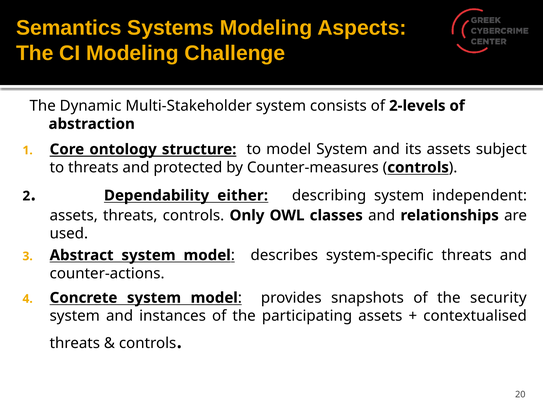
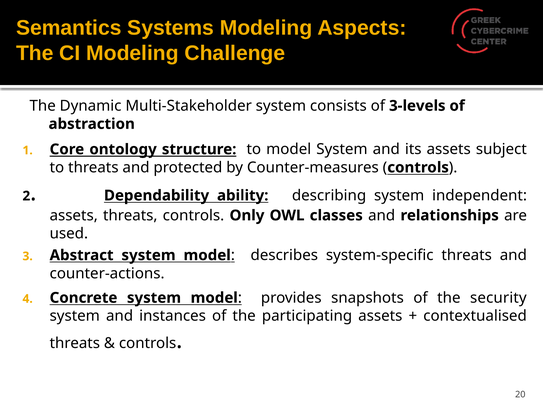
2-levels: 2-levels -> 3-levels
either: either -> ability
